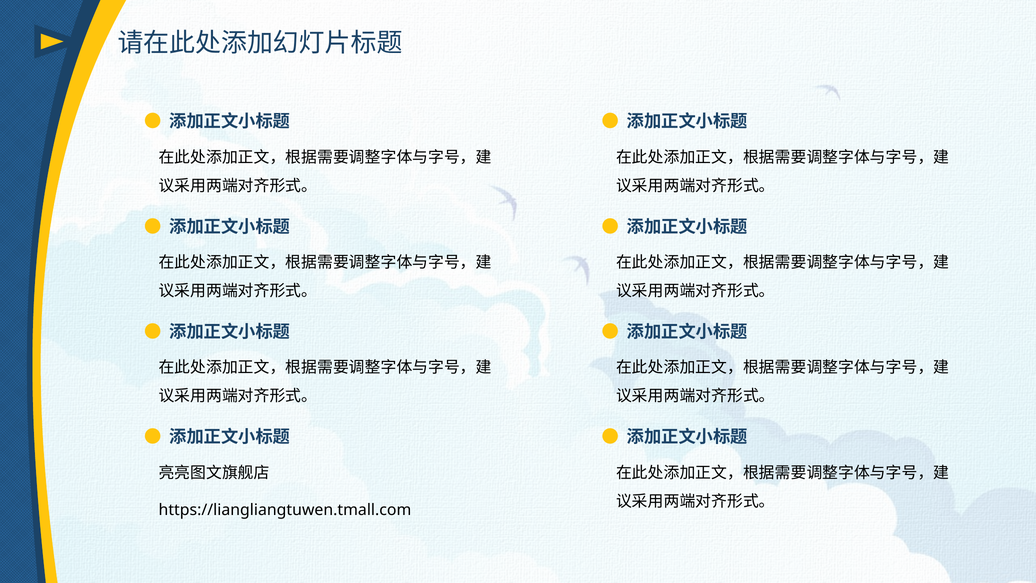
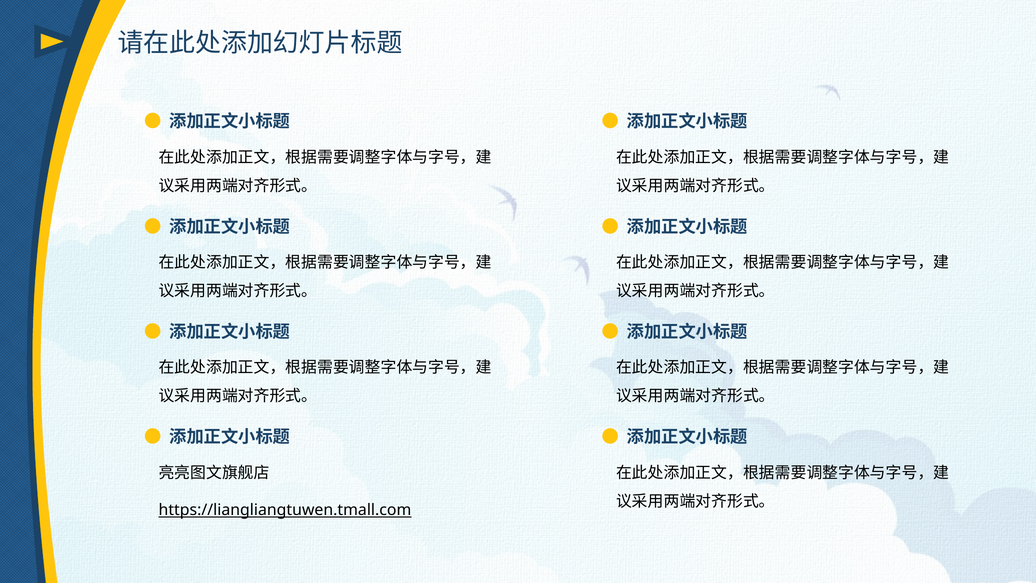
https://liangliangtuwen.tmall.com underline: none -> present
